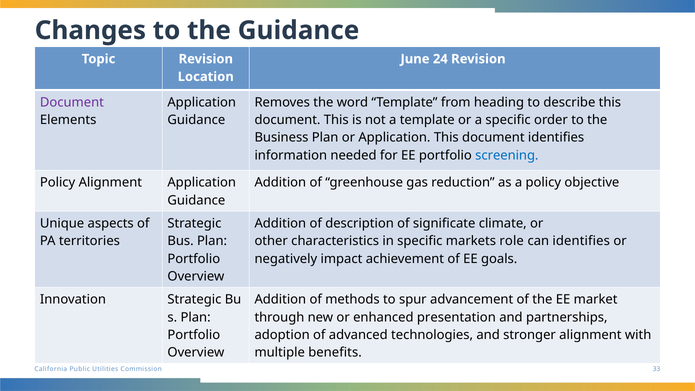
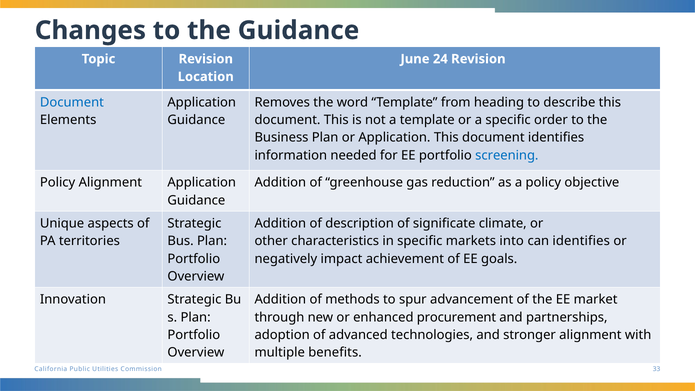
Document at (72, 102) colour: purple -> blue
role: role -> into
presentation: presentation -> procurement
